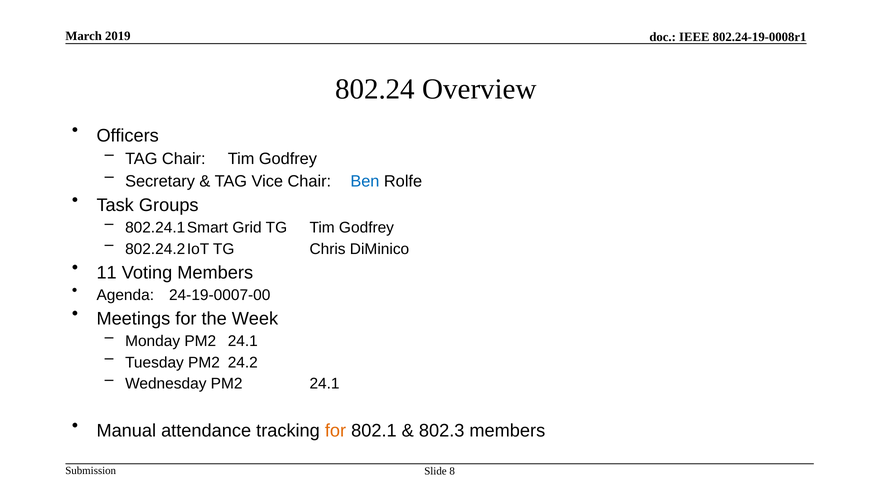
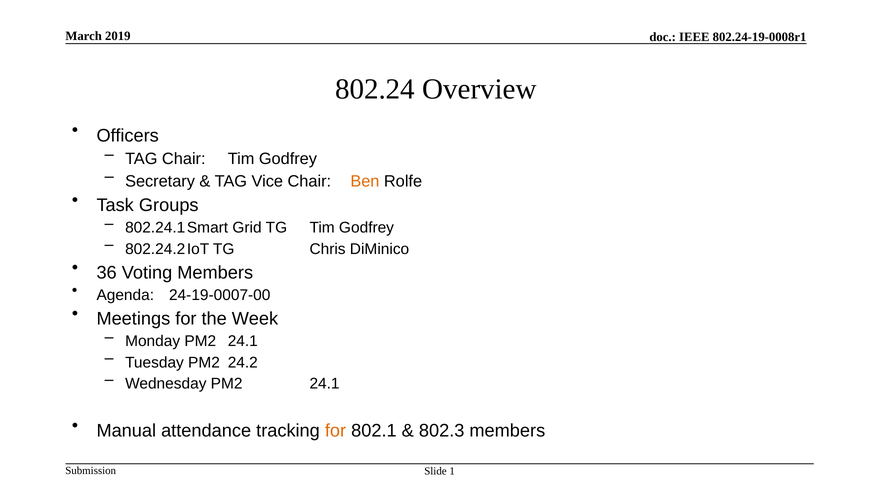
Ben colour: blue -> orange
11: 11 -> 36
8: 8 -> 1
